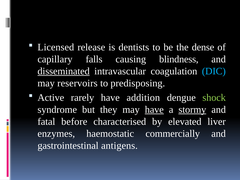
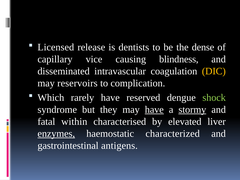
falls: falls -> vice
disseminated underline: present -> none
DIC colour: light blue -> yellow
predisposing: predisposing -> complication
Active: Active -> Which
addition: addition -> reserved
before: before -> within
enzymes underline: none -> present
commercially: commercially -> characterized
